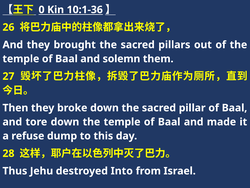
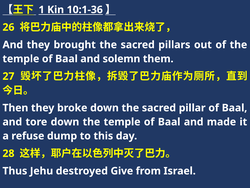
0: 0 -> 1
Into: Into -> Give
